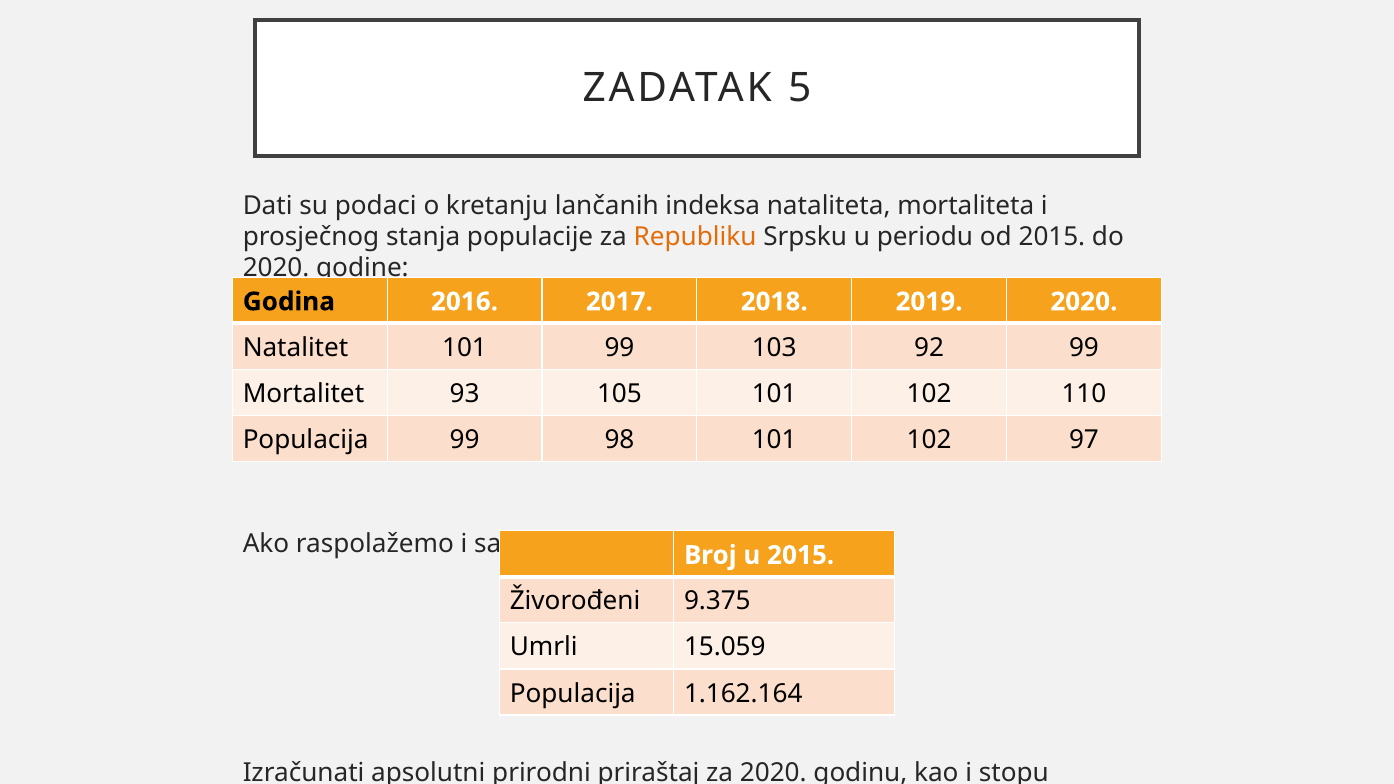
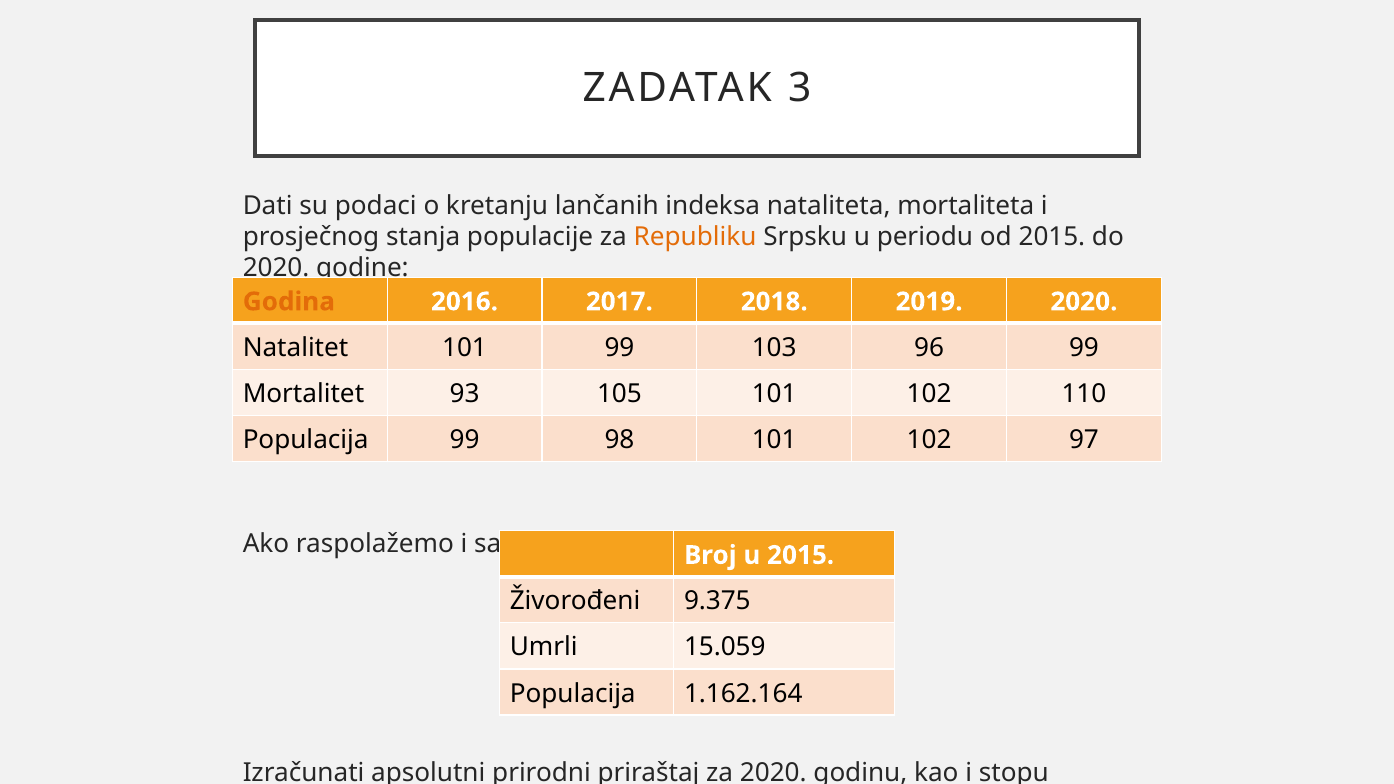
5: 5 -> 3
Godina colour: black -> orange
92: 92 -> 96
